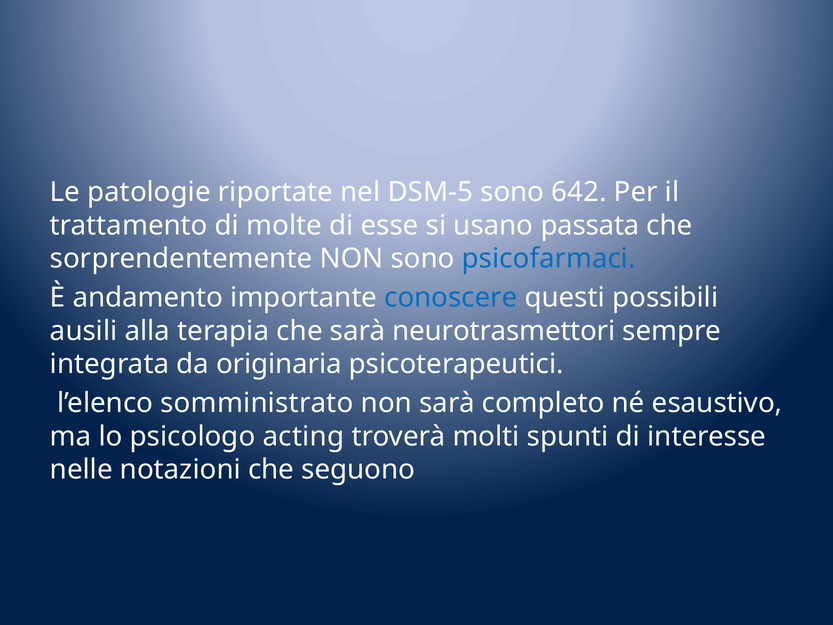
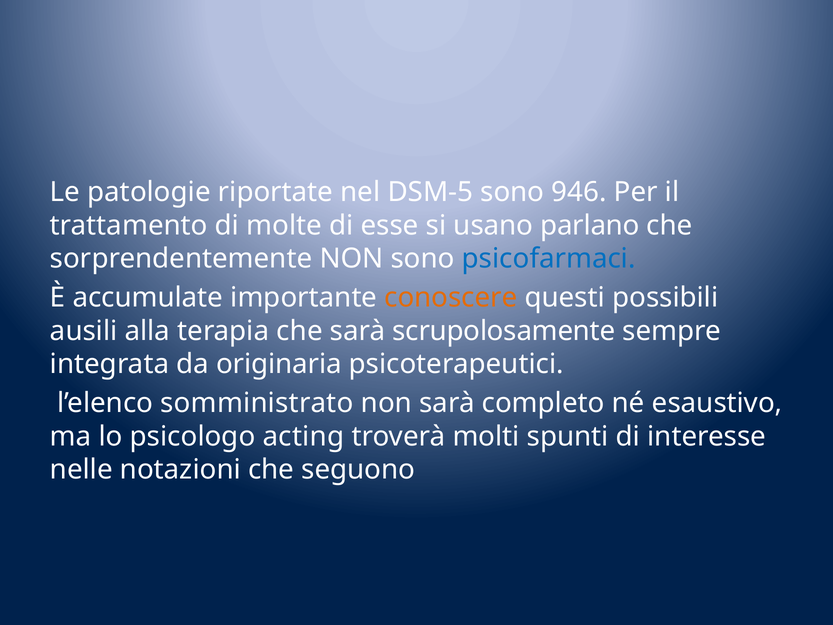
642: 642 -> 946
passata: passata -> parlano
andamento: andamento -> accumulate
conoscere colour: blue -> orange
neurotrasmettori: neurotrasmettori -> scrupolosamente
